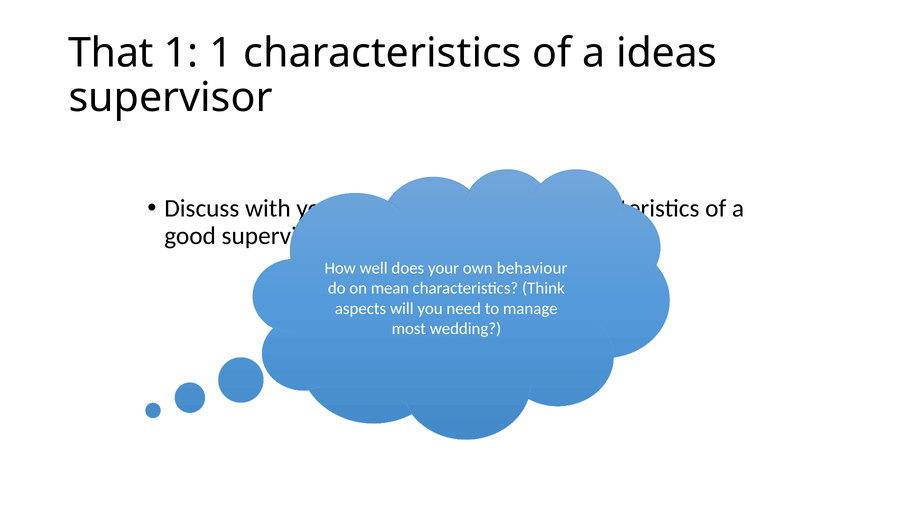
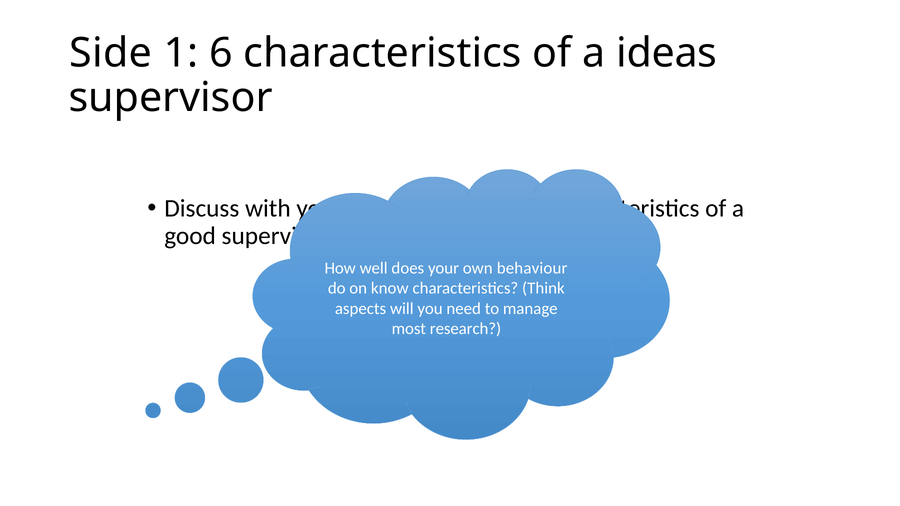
That: That -> Side
1 1: 1 -> 6
mean: mean -> know
wedding: wedding -> research
